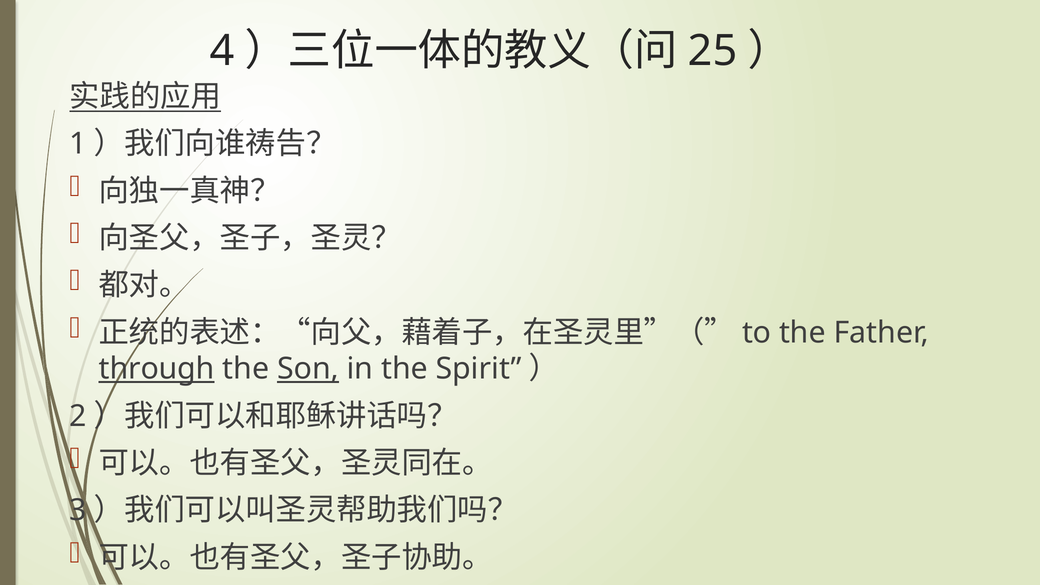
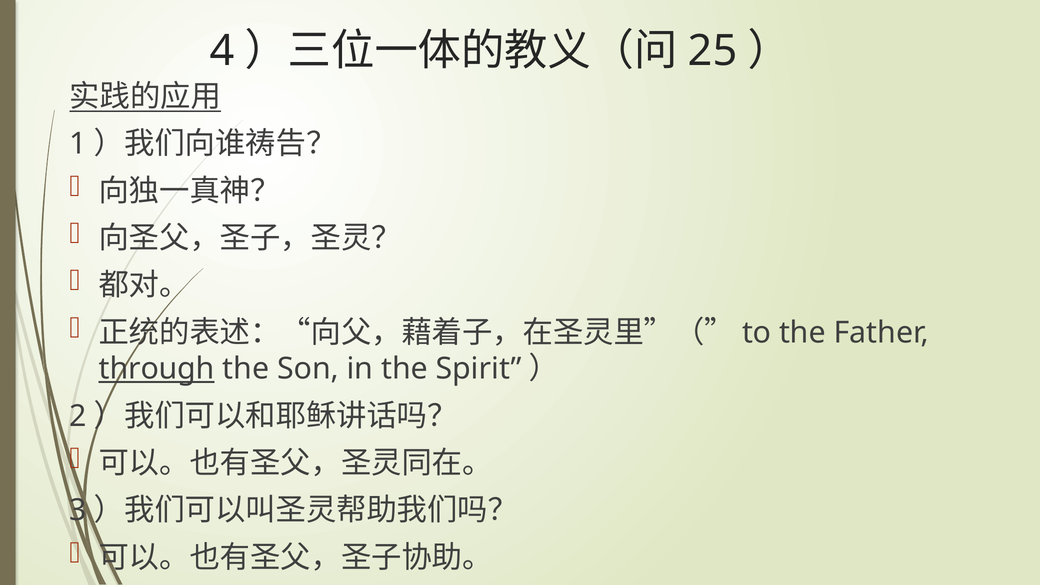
Son underline: present -> none
